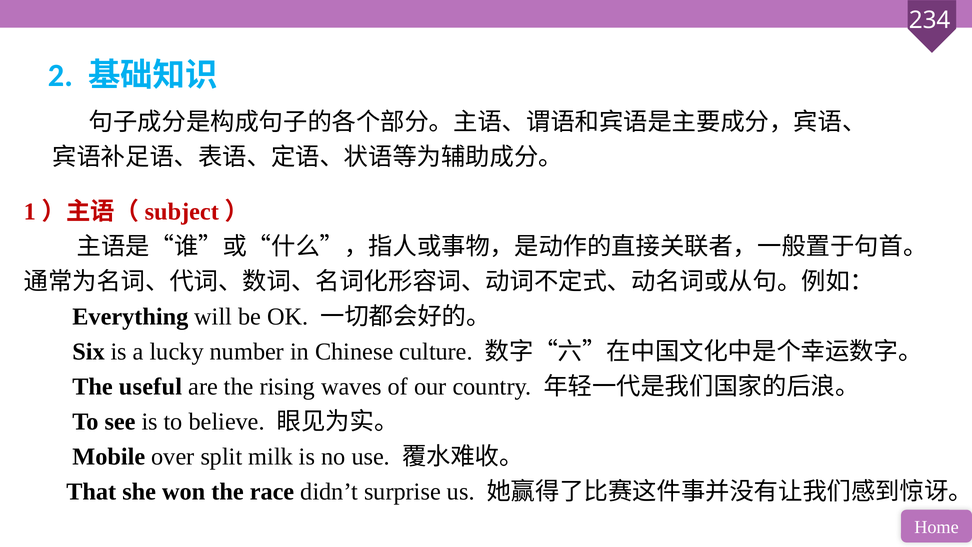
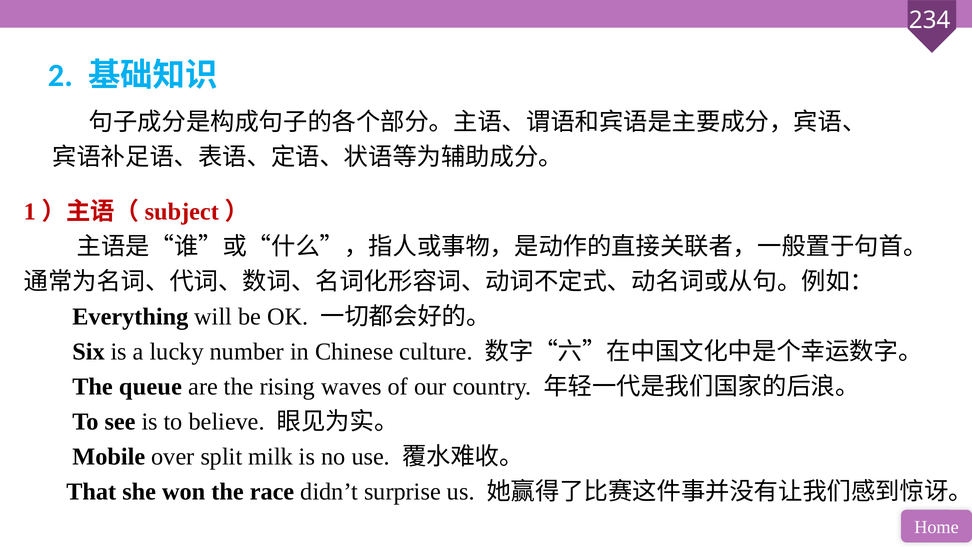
useful: useful -> queue
